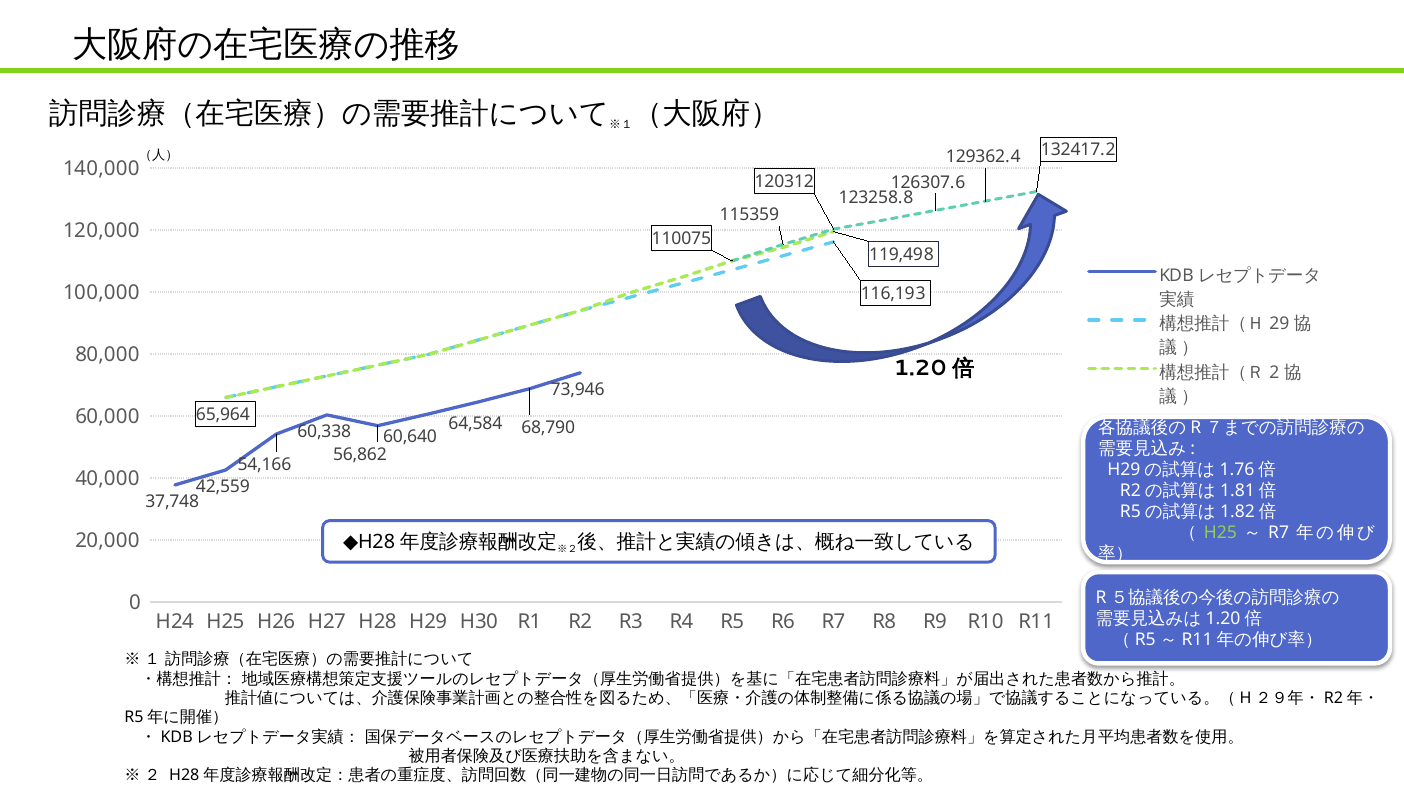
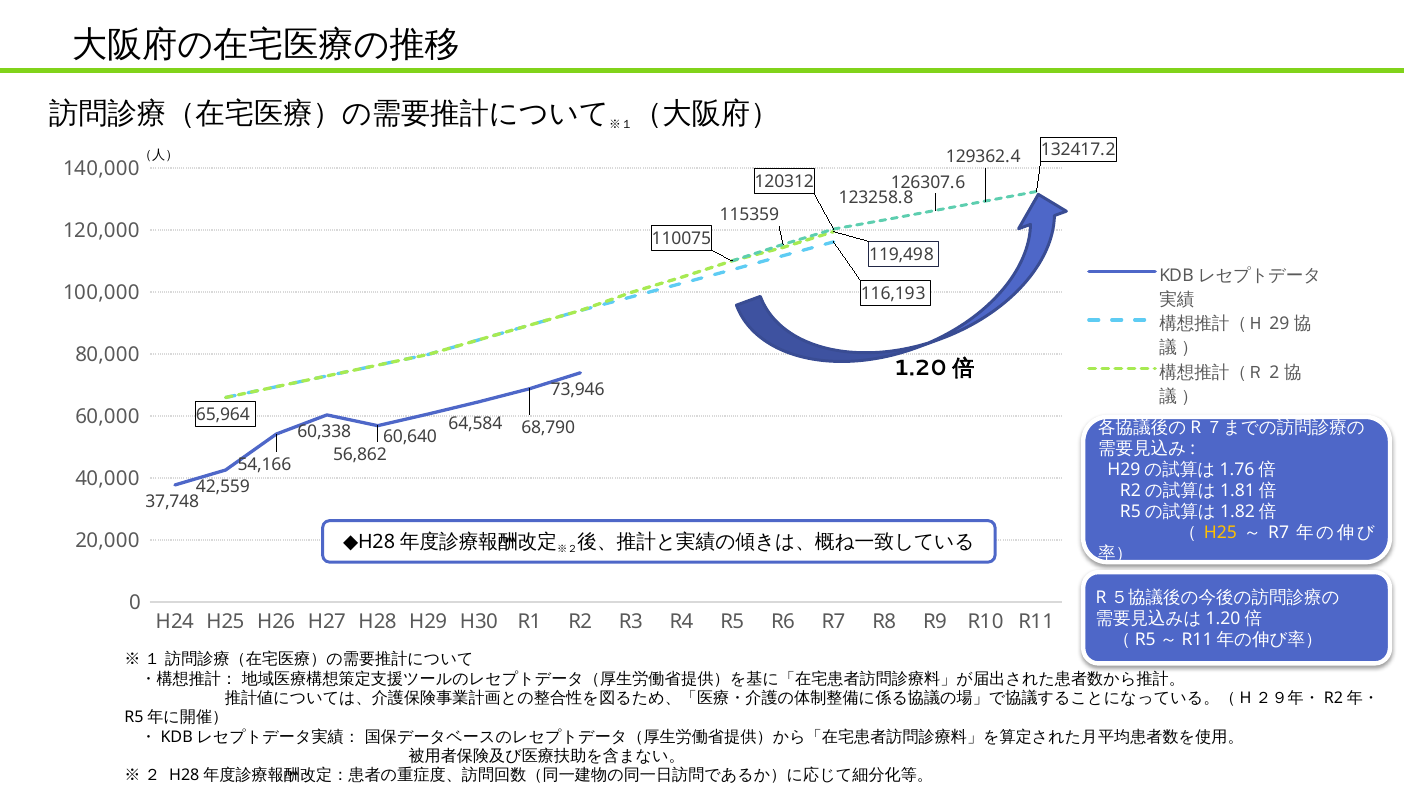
H25 at (1220, 533) colour: light green -> yellow
